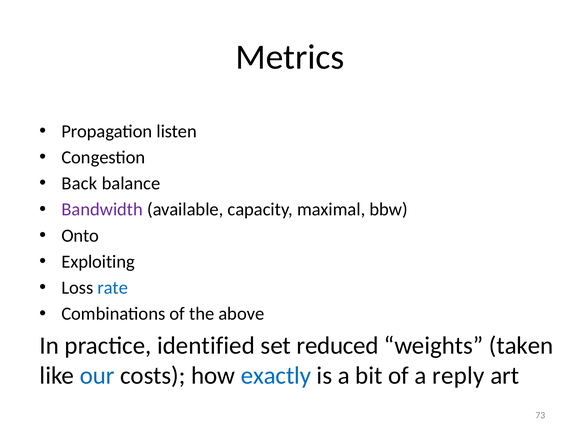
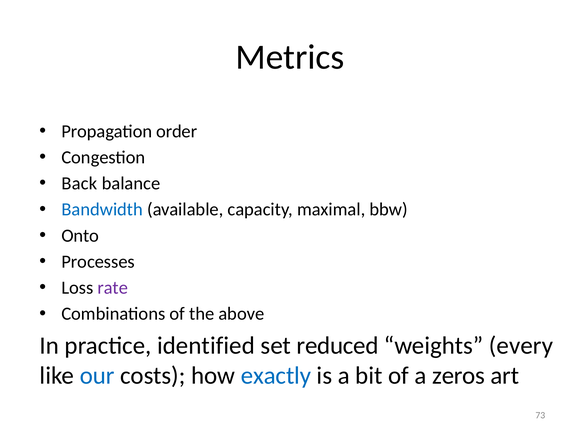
listen: listen -> order
Bandwidth colour: purple -> blue
Exploiting: Exploiting -> Processes
rate colour: blue -> purple
taken: taken -> every
reply: reply -> zeros
